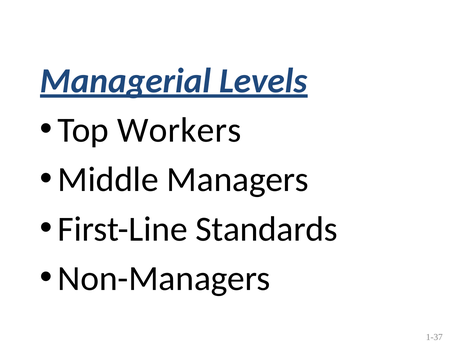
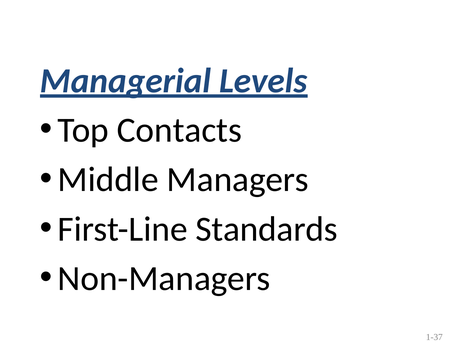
Workers: Workers -> Contacts
